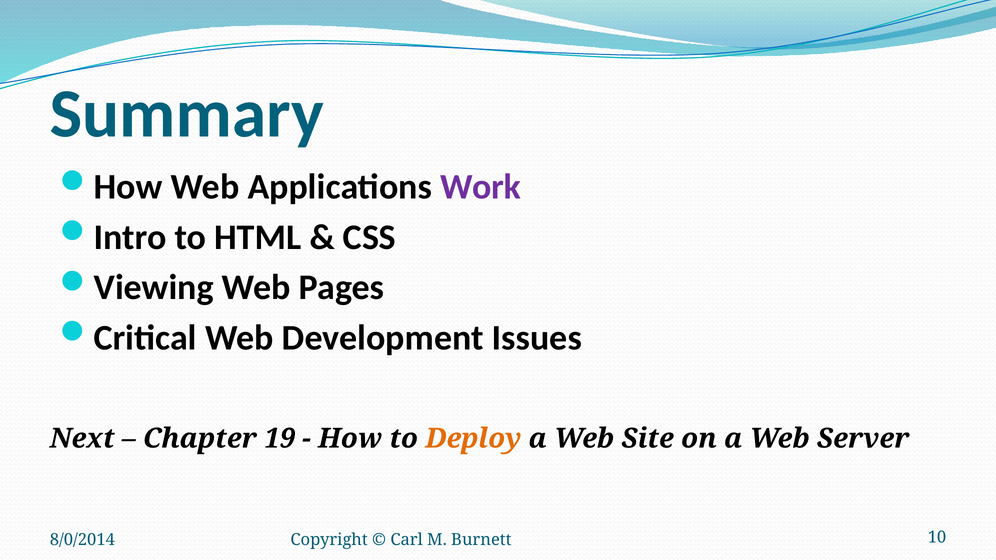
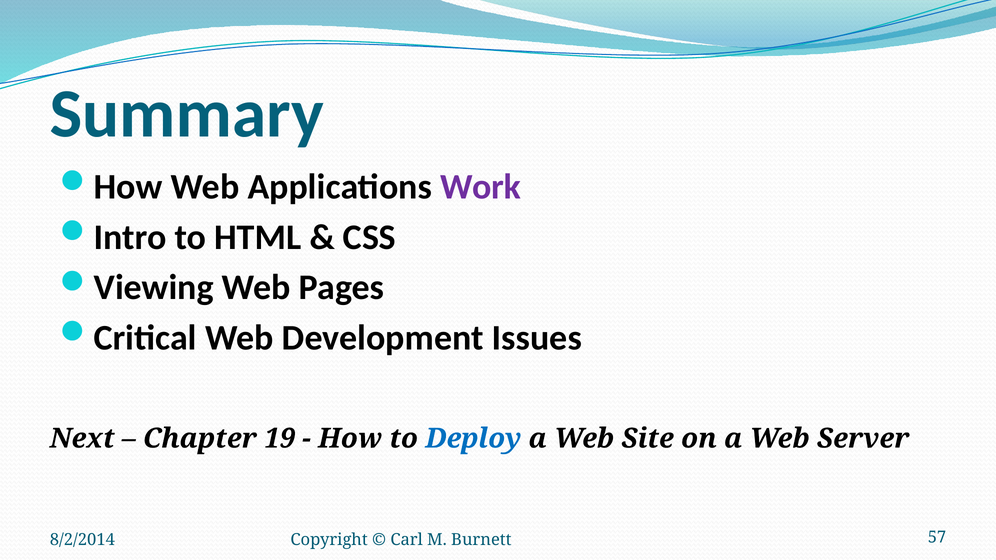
Deploy colour: orange -> blue
8/0/2014: 8/0/2014 -> 8/2/2014
10: 10 -> 57
